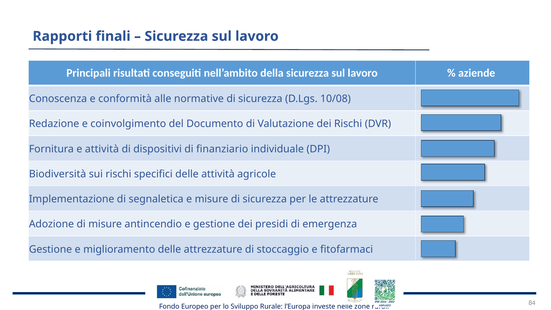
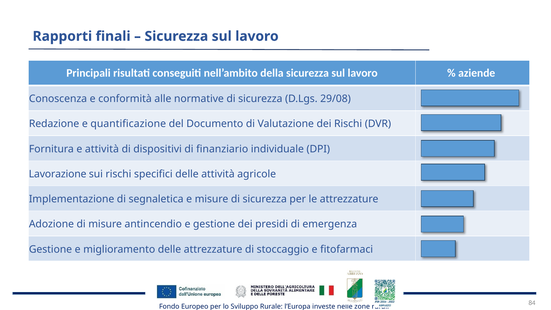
10/08: 10/08 -> 29/08
coinvolgimento: coinvolgimento -> quantificazione
Biodiversità: Biodiversità -> Lavorazione
